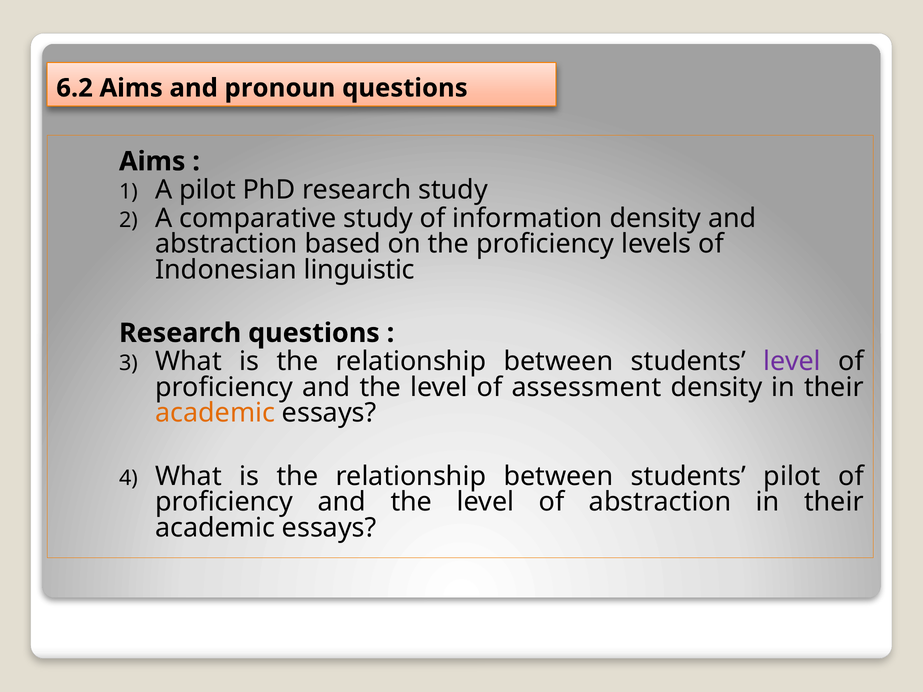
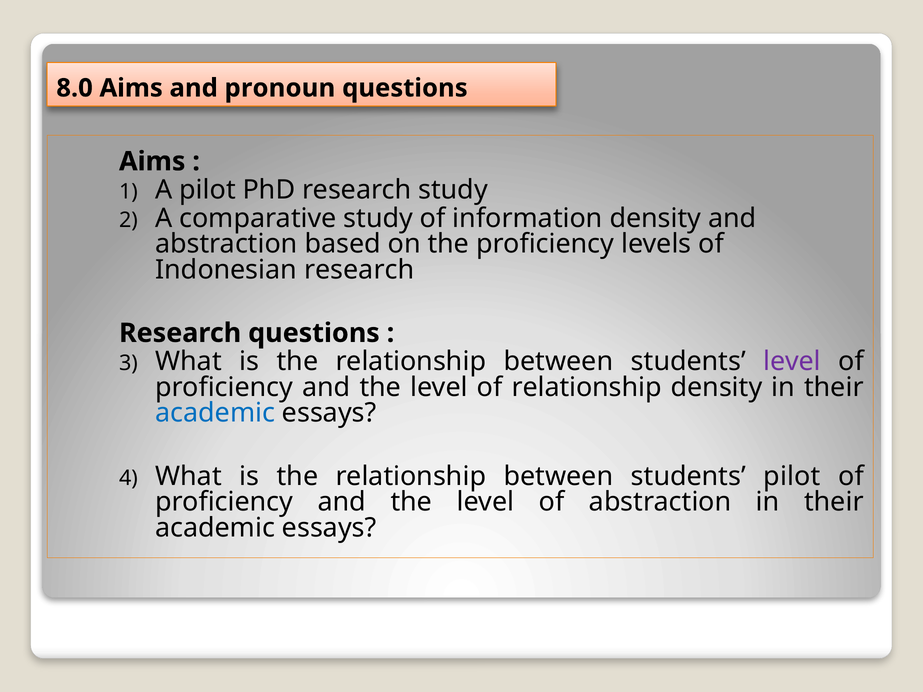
6.2: 6.2 -> 8.0
Indonesian linguistic: linguistic -> research
of assessment: assessment -> relationship
academic at (215, 413) colour: orange -> blue
